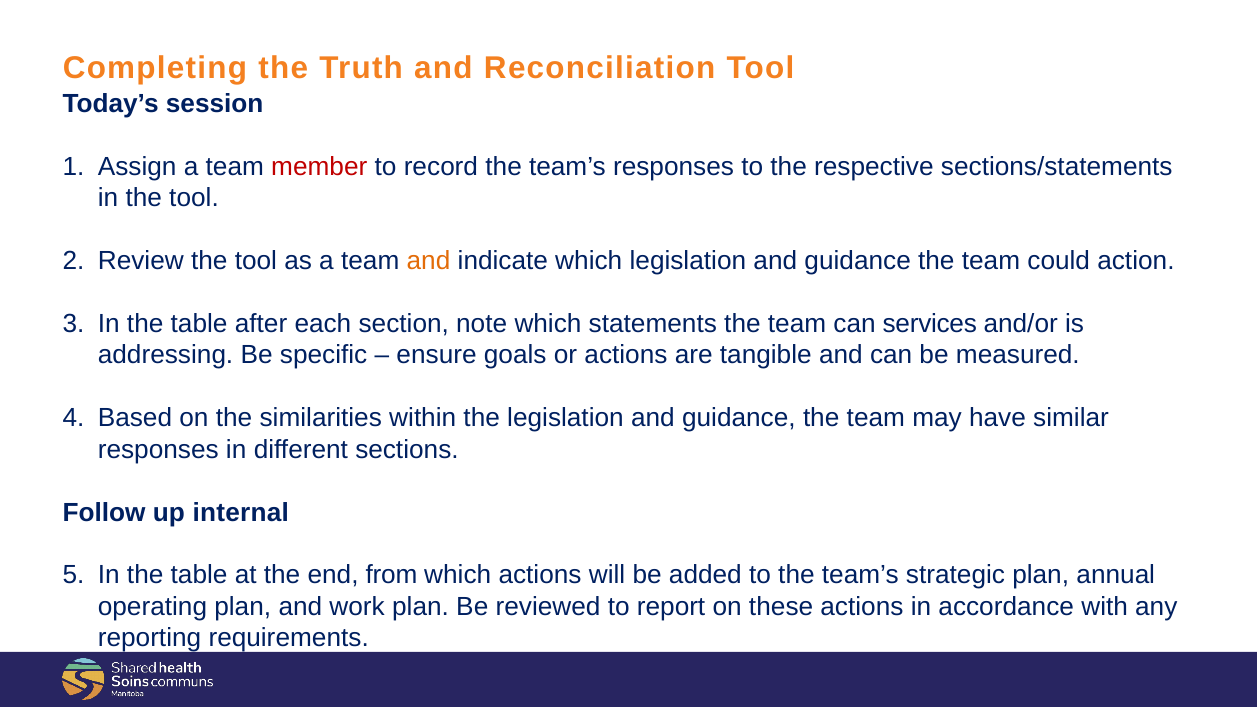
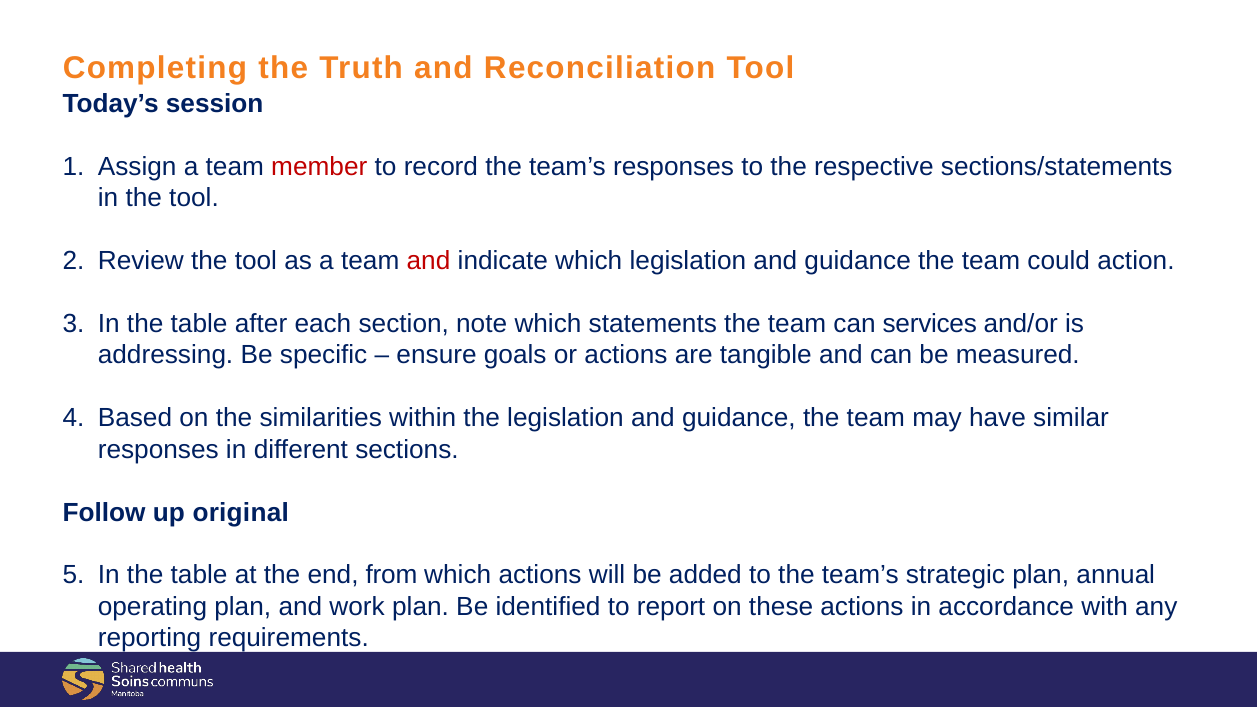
and at (428, 261) colour: orange -> red
internal: internal -> original
reviewed: reviewed -> identified
